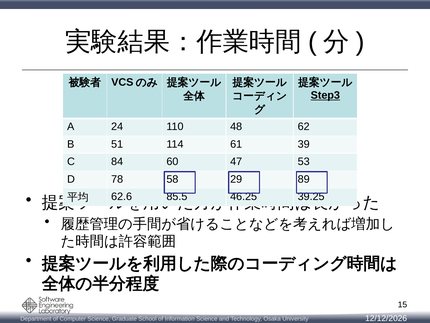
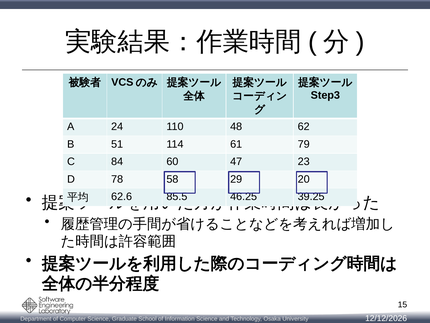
Step3 at (325, 95) underline: present -> none
39: 39 -> 79
53 at (304, 161): 53 -> 23
89: 89 -> 20
